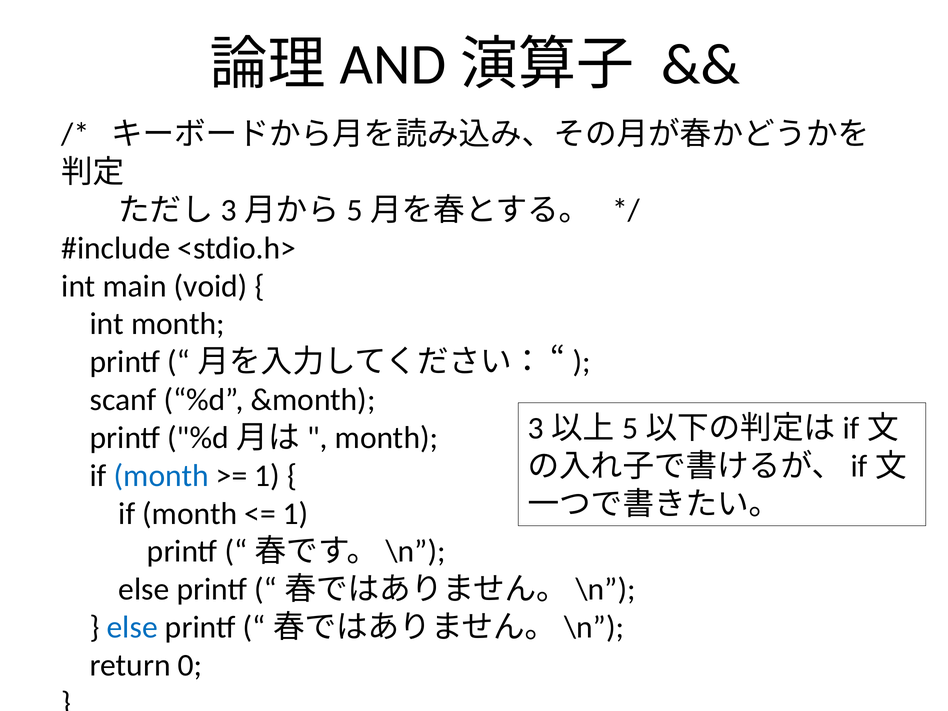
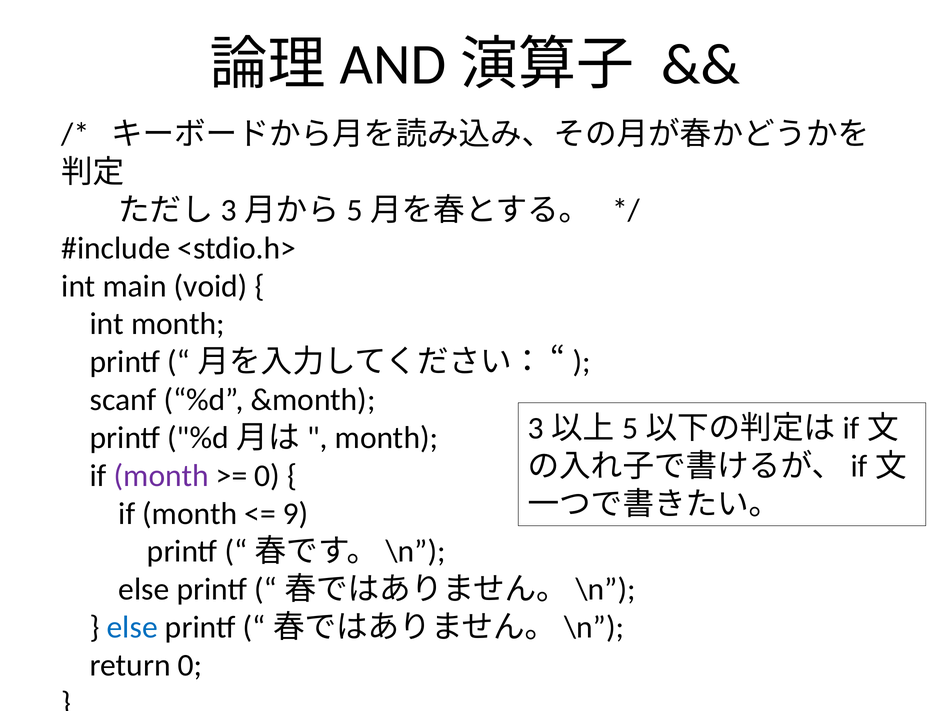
month at (161, 476) colour: blue -> purple
1 at (267, 476): 1 -> 0
1 at (296, 514): 1 -> 9
